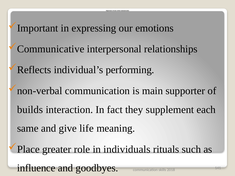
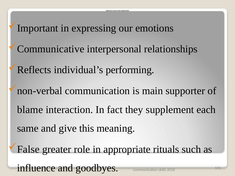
builds: builds -> blame
life: life -> this
Place: Place -> False
individuals: individuals -> appropriate
